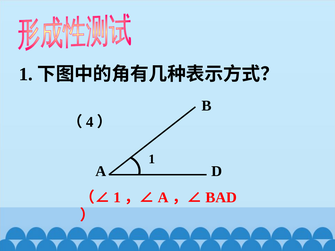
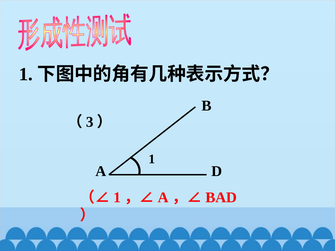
4: 4 -> 3
